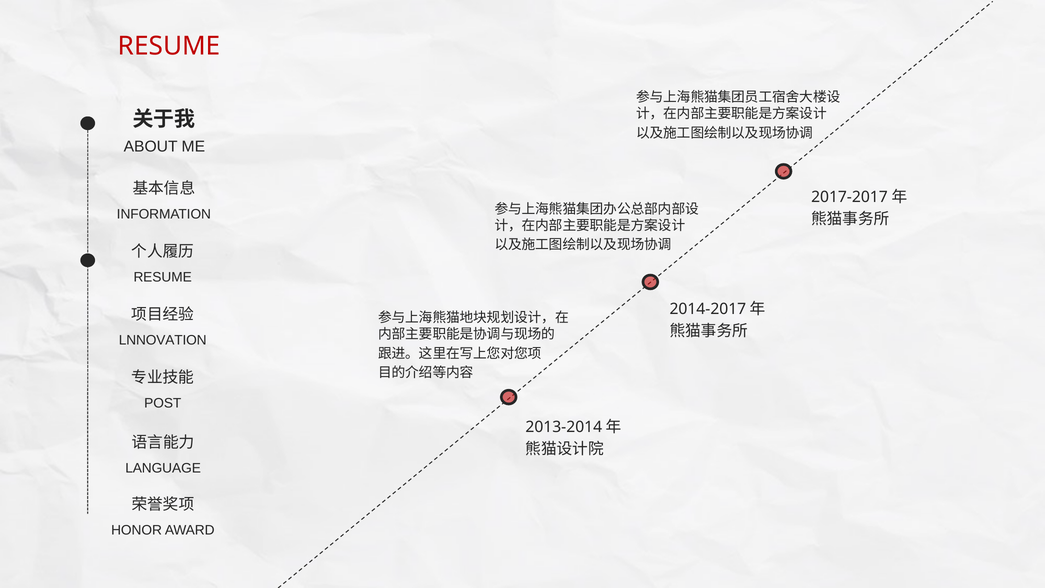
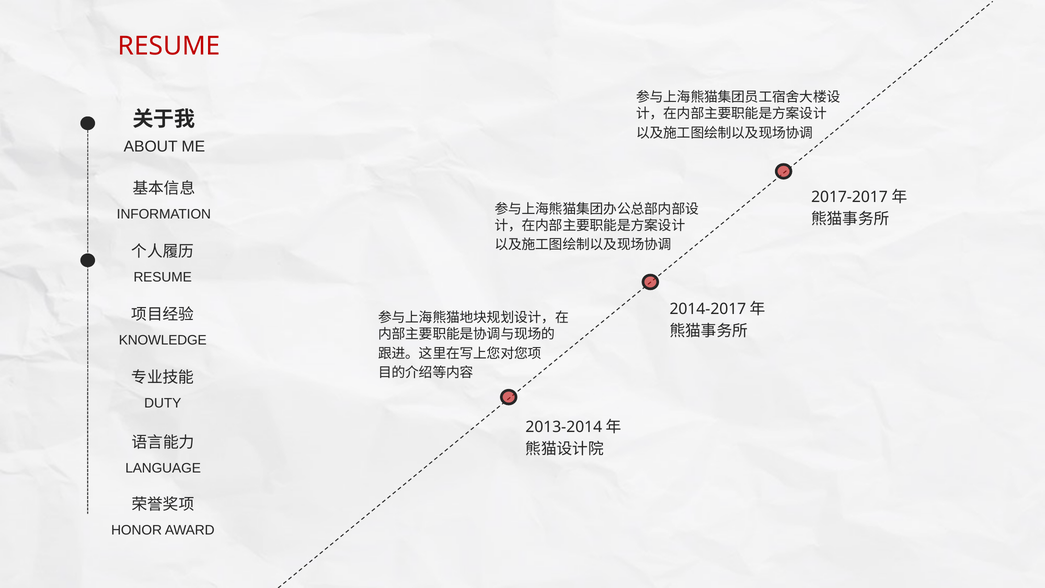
LNNOVATION: LNNOVATION -> KNOWLEDGE
POST: POST -> DUTY
